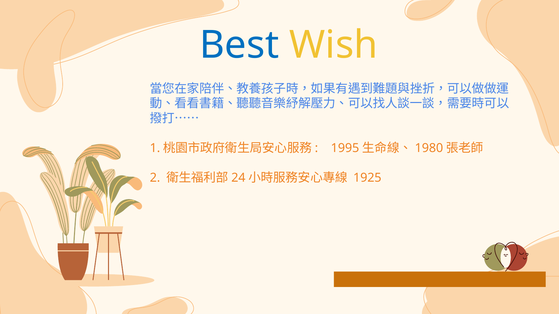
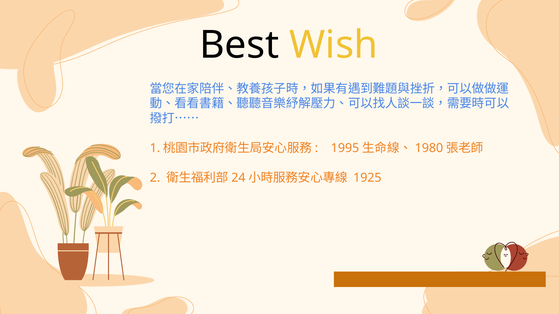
Best colour: blue -> black
